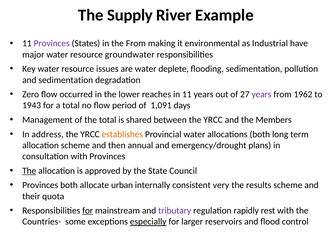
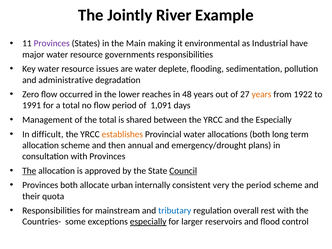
Supply: Supply -> Jointly
the From: From -> Main
groundwater: groundwater -> governments
and sedimentation: sedimentation -> administrative
in 11: 11 -> 48
years at (262, 94) colour: purple -> orange
1962: 1962 -> 1922
1943: 1943 -> 1991
the Members: Members -> Especially
address: address -> difficult
Council underline: none -> present
the results: results -> period
for at (88, 211) underline: present -> none
tributary colour: purple -> blue
rapidly: rapidly -> overall
